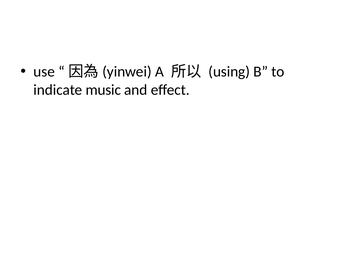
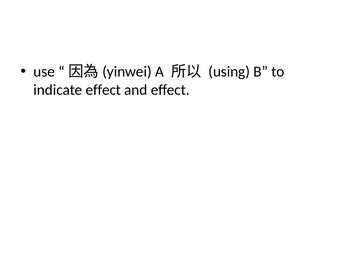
indicate music: music -> effect
